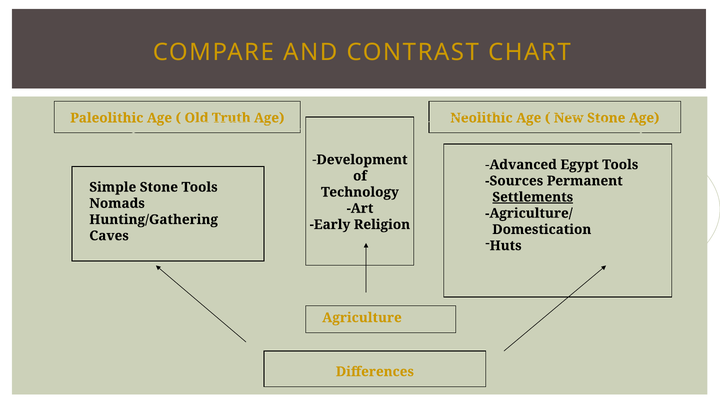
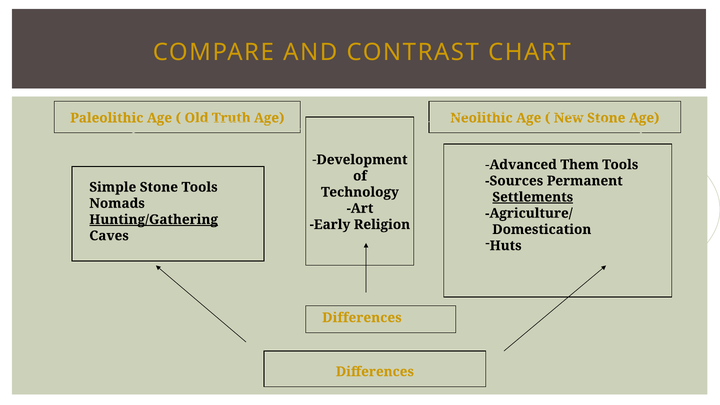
Egypt: Egypt -> Them
Hunting/Gathering underline: none -> present
Agriculture at (362, 318): Agriculture -> Differences
